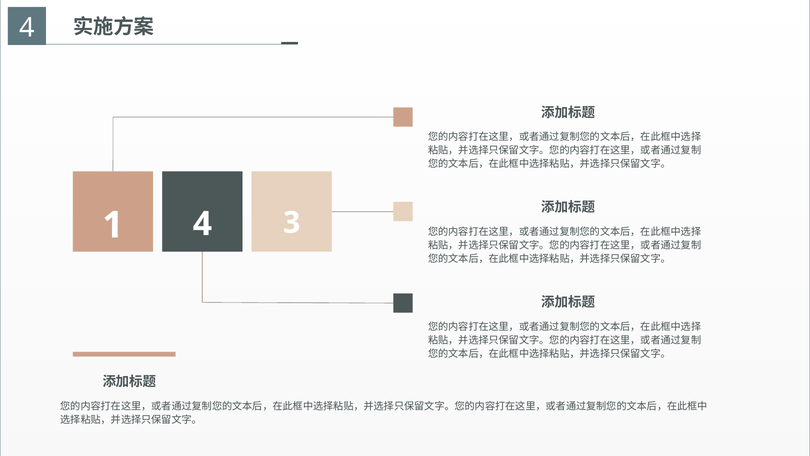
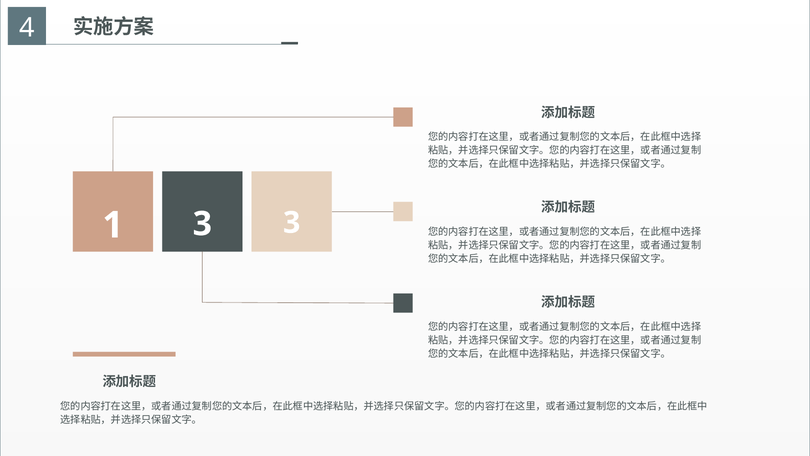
1 4: 4 -> 3
